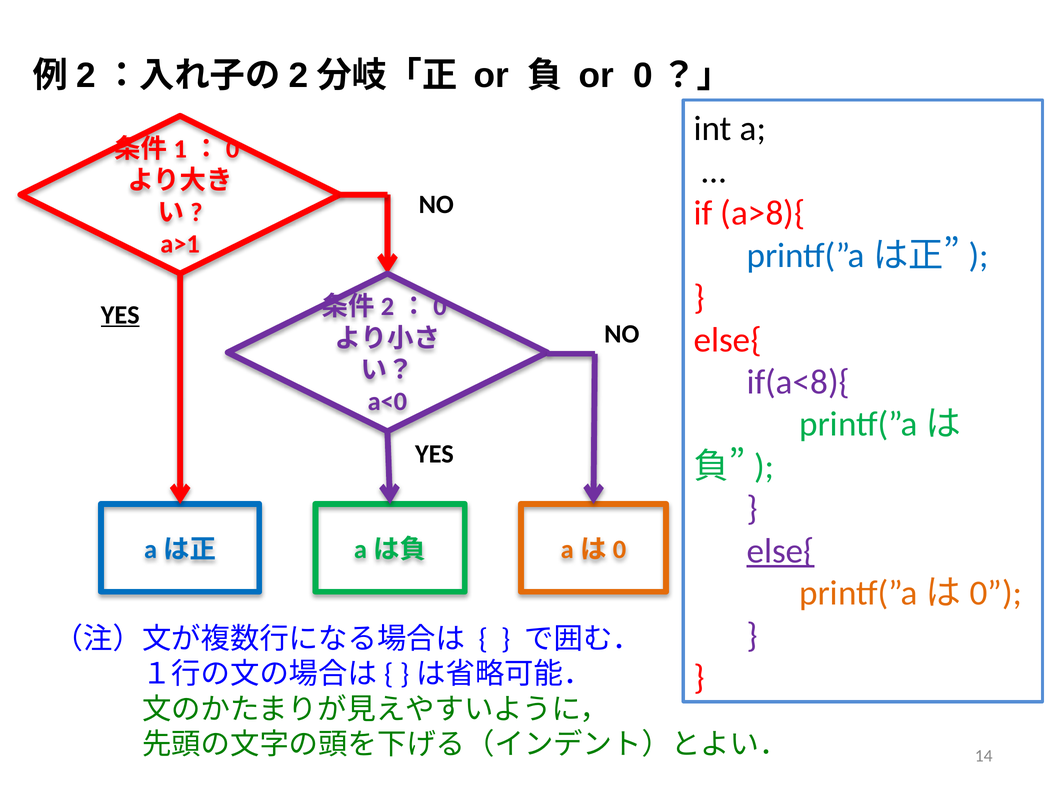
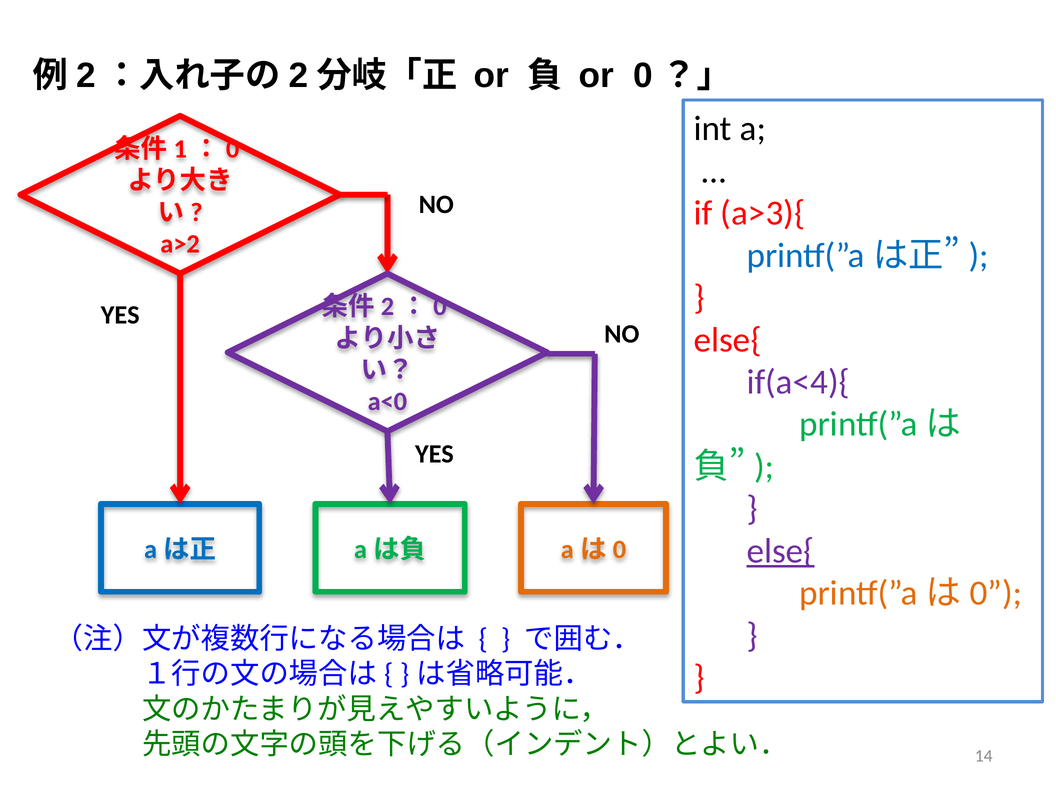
a>8){: a>8){ -> a>3){
a>1: a>1 -> a>2
YES at (120, 315) underline: present -> none
if(a<8){: if(a<8){ -> if(a<4){
